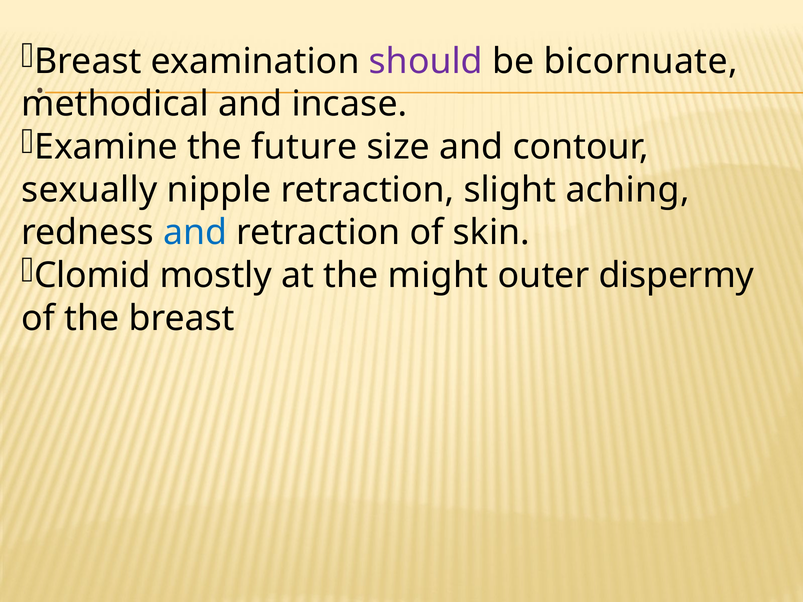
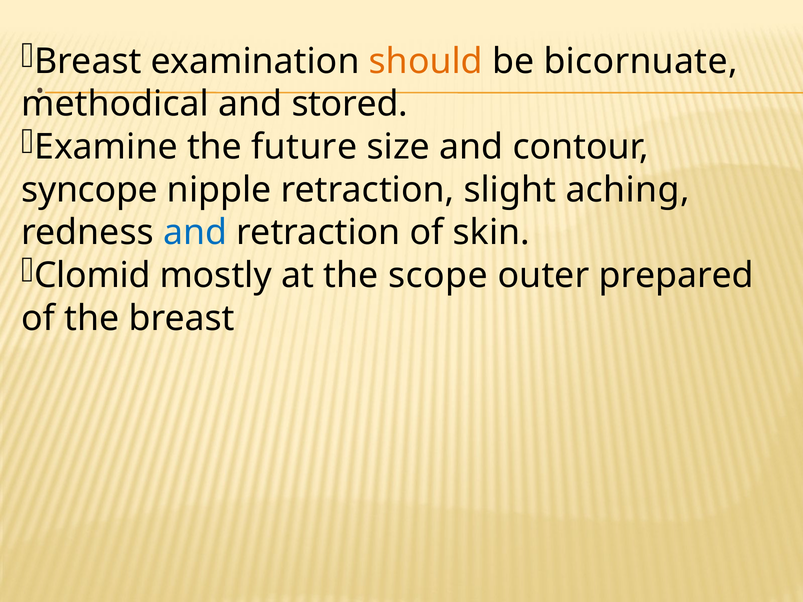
should colour: purple -> orange
incase: incase -> stored
sexually: sexually -> syncope
might: might -> scope
dispermy: dispermy -> prepared
